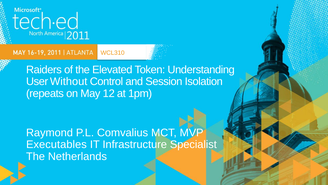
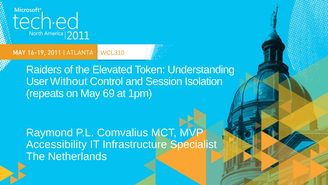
12: 12 -> 69
Executables: Executables -> Accessibility
